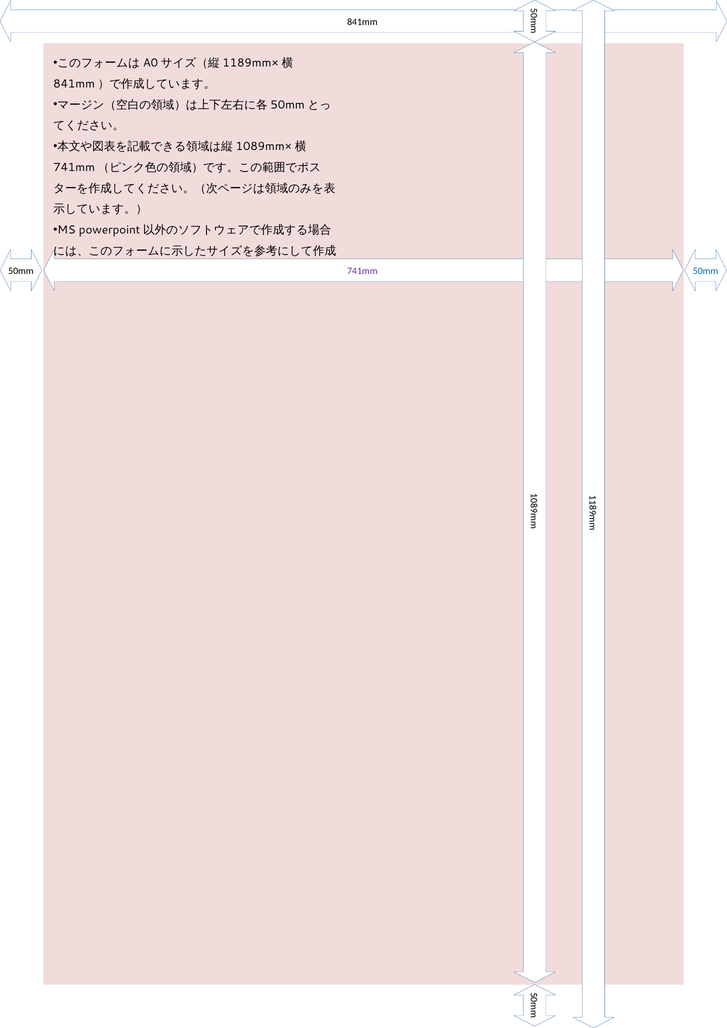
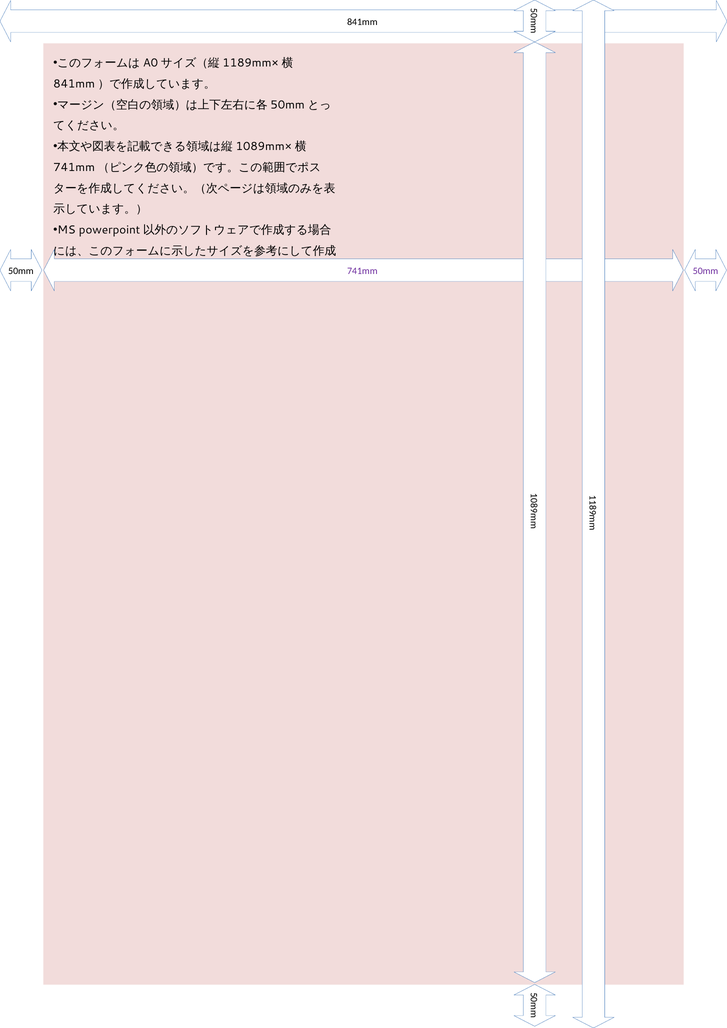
50mm at (706, 271) colour: blue -> purple
